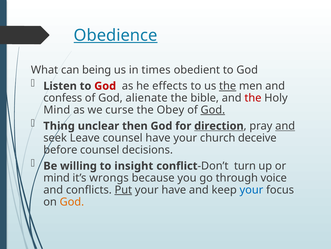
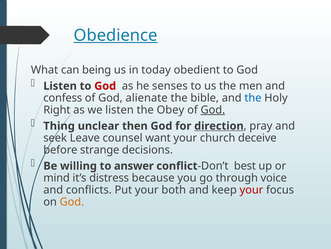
times: times -> today
effects: effects -> senses
the at (228, 86) underline: present -> none
the at (253, 98) colour: red -> blue
Mind at (57, 110): Mind -> Right
we curse: curse -> listen
and at (285, 126) underline: present -> none
counsel have: have -> want
before counsel: counsel -> strange
insight: insight -> answer
turn: turn -> best
wrongs: wrongs -> distress
Put underline: present -> none
your have: have -> both
your at (251, 189) colour: blue -> red
